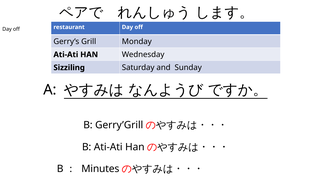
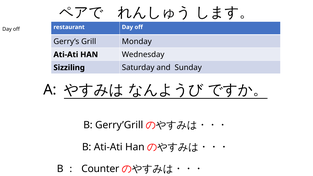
Minutes: Minutes -> Counter
